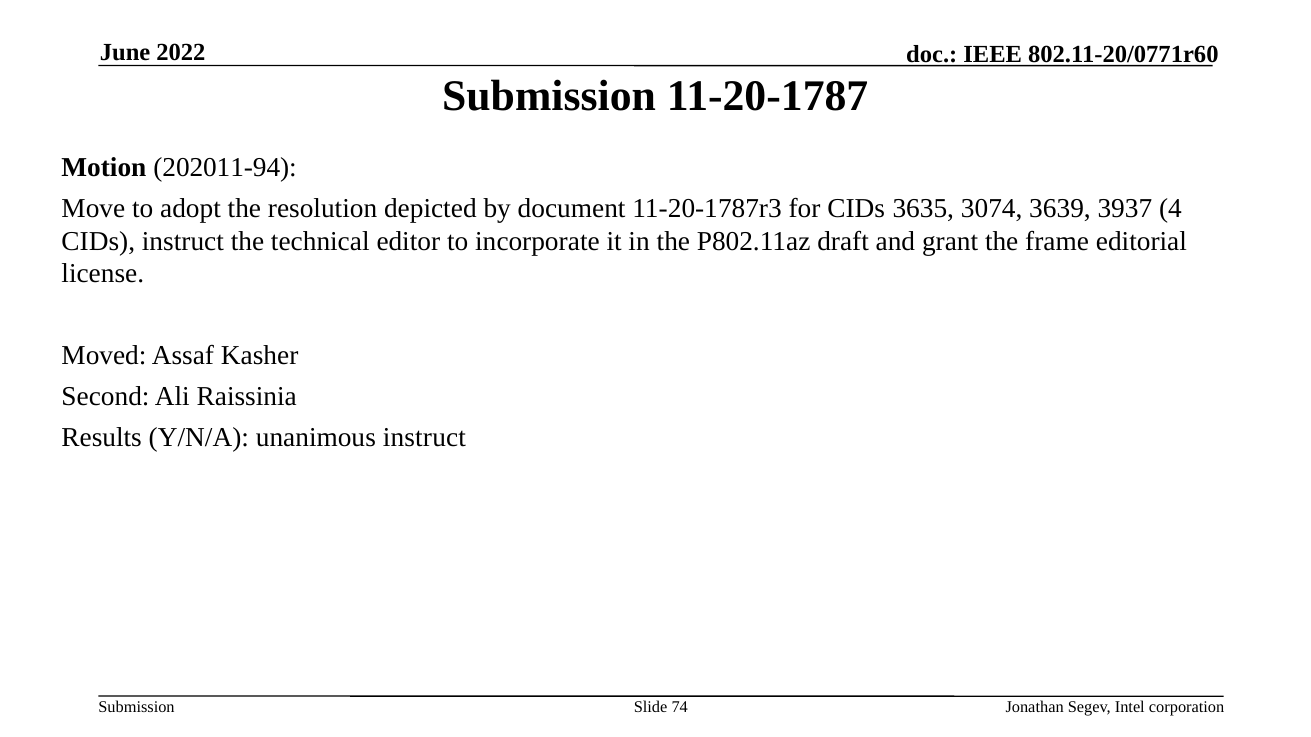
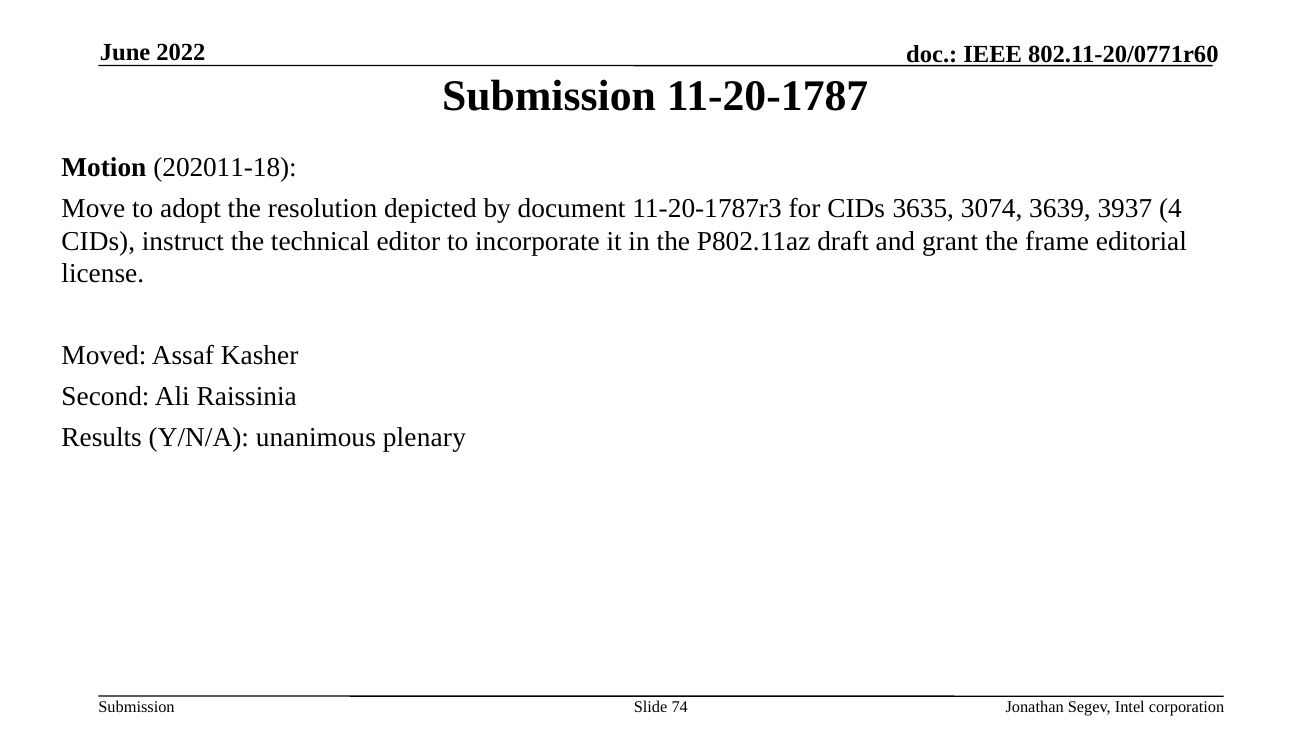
202011-94: 202011-94 -> 202011-18
unanimous instruct: instruct -> plenary
